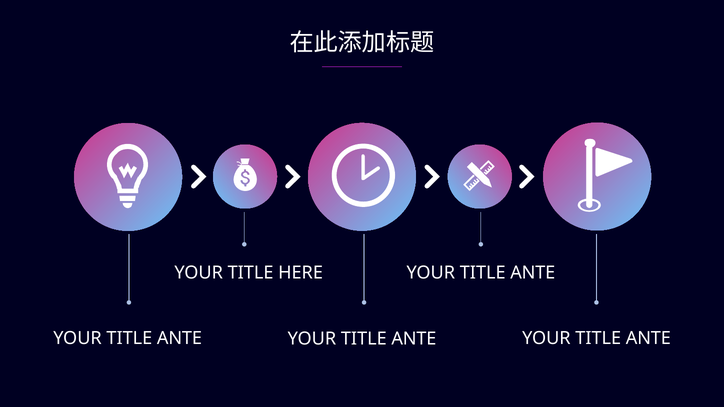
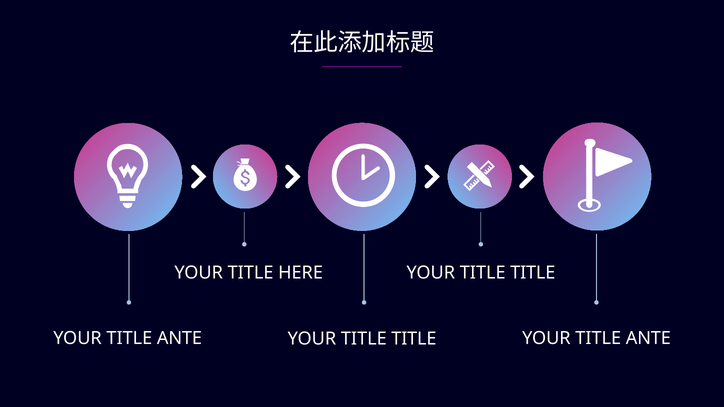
ANTE at (533, 273): ANTE -> TITLE
ANTE at (414, 339): ANTE -> TITLE
